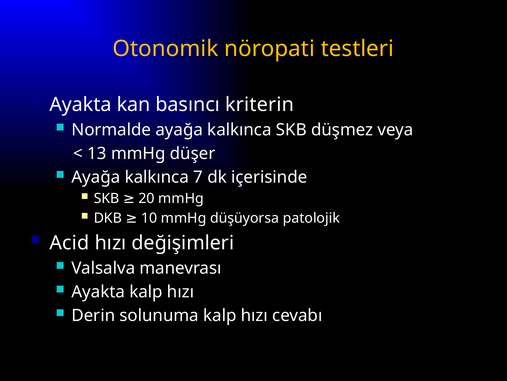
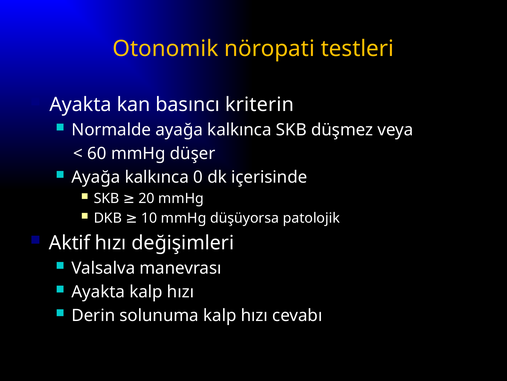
13: 13 -> 60
7: 7 -> 0
Acid: Acid -> Aktif
